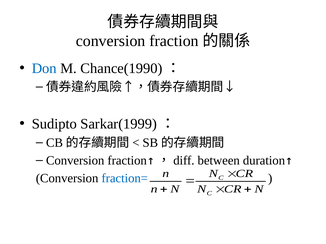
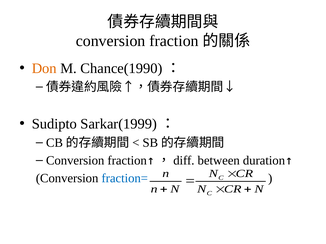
Don colour: blue -> orange
